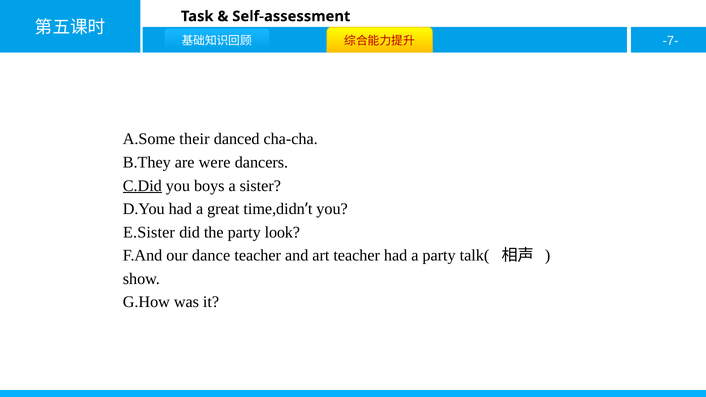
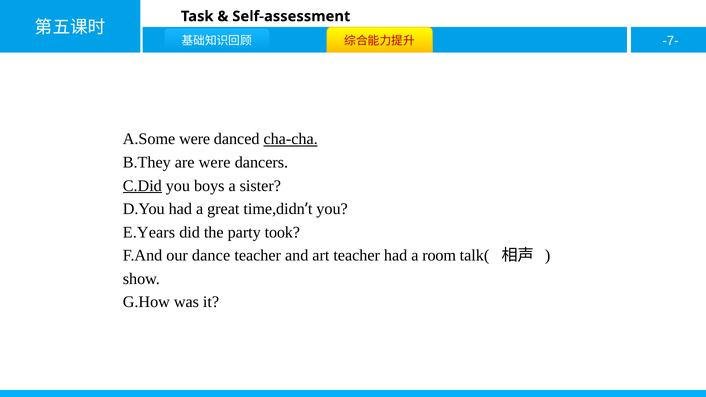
A.Some their: their -> were
cha-cha underline: none -> present
E.Sister: E.Sister -> E.Years
look: look -> took
a party: party -> room
